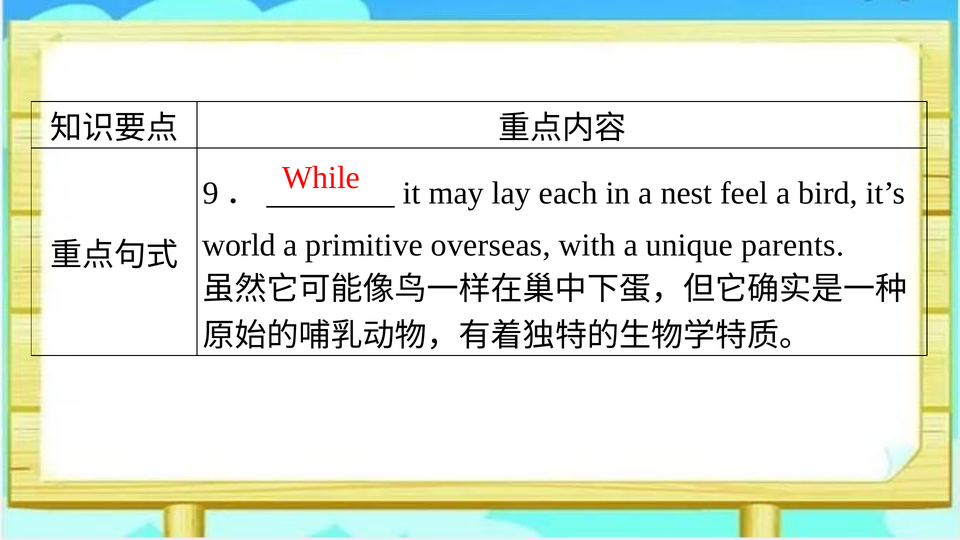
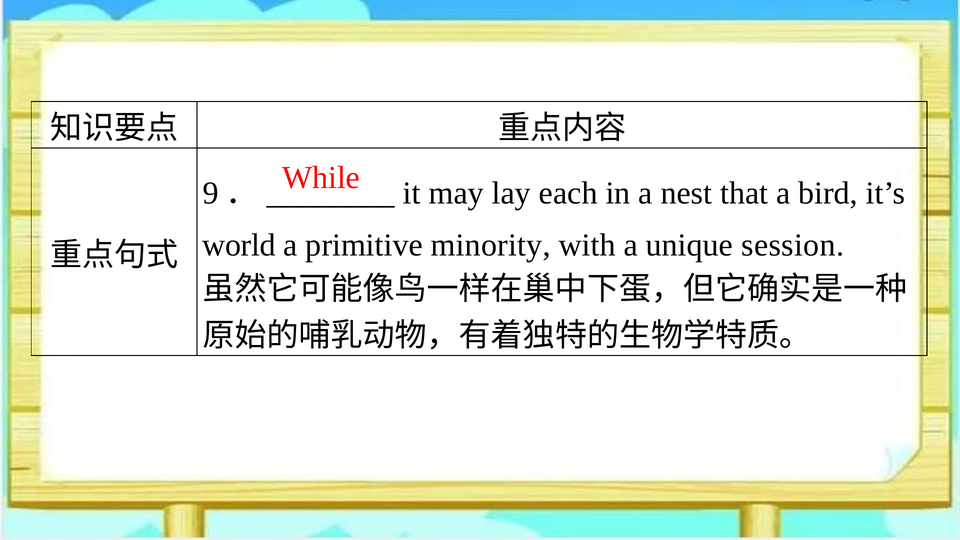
feel: feel -> that
overseas: overseas -> minority
parents: parents -> session
